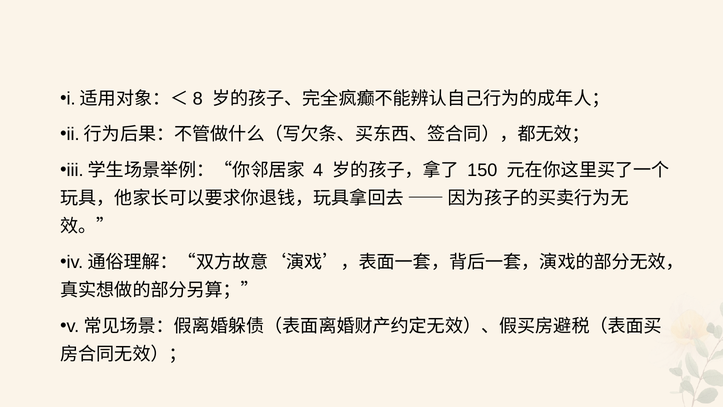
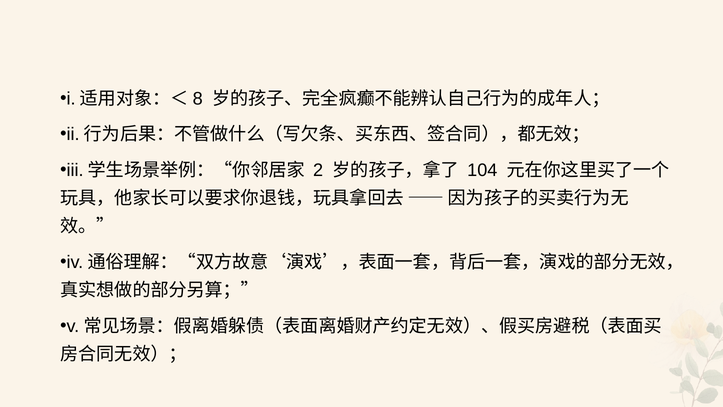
4: 4 -> 2
150: 150 -> 104
